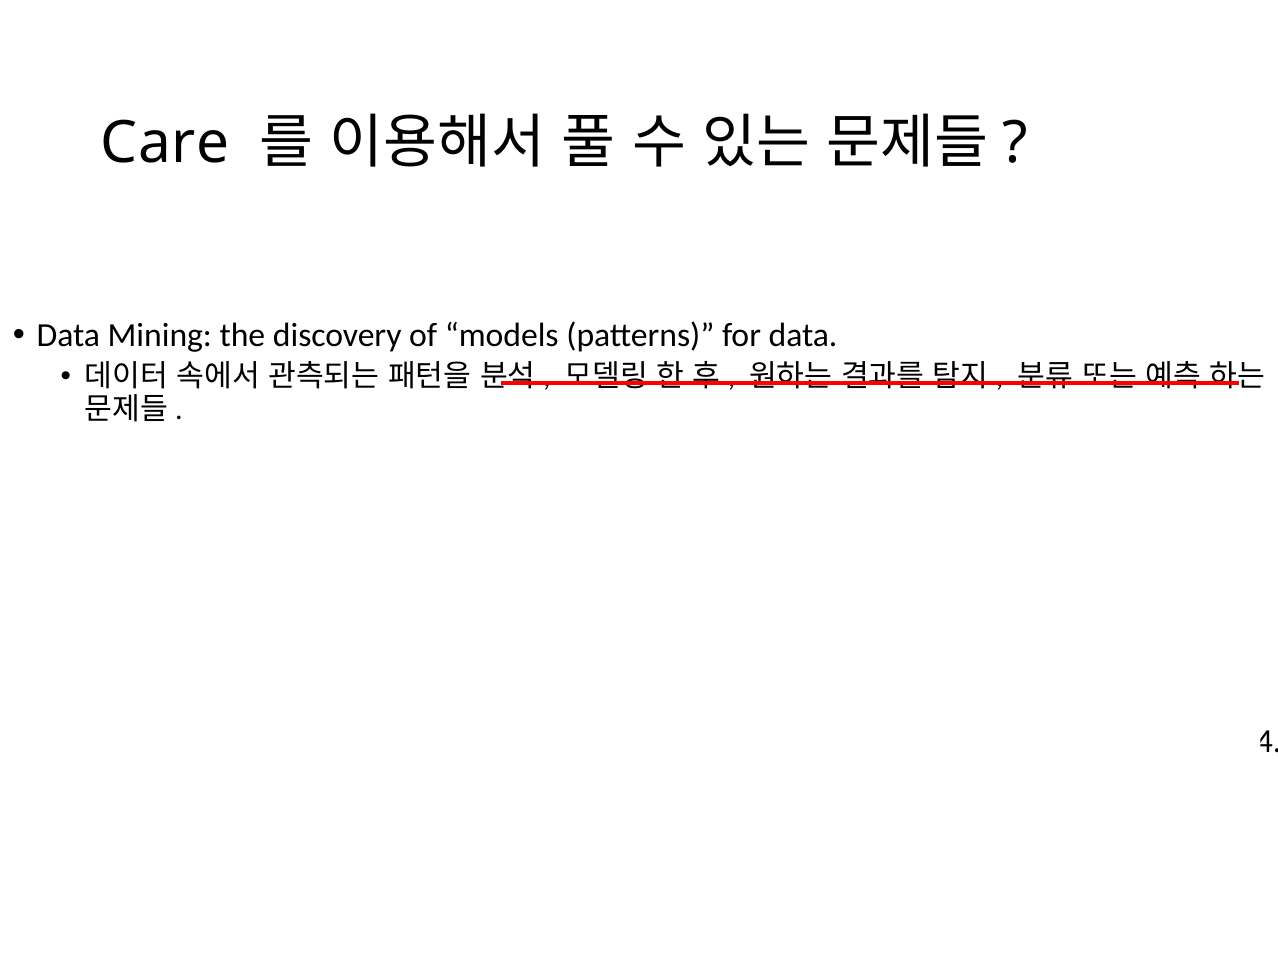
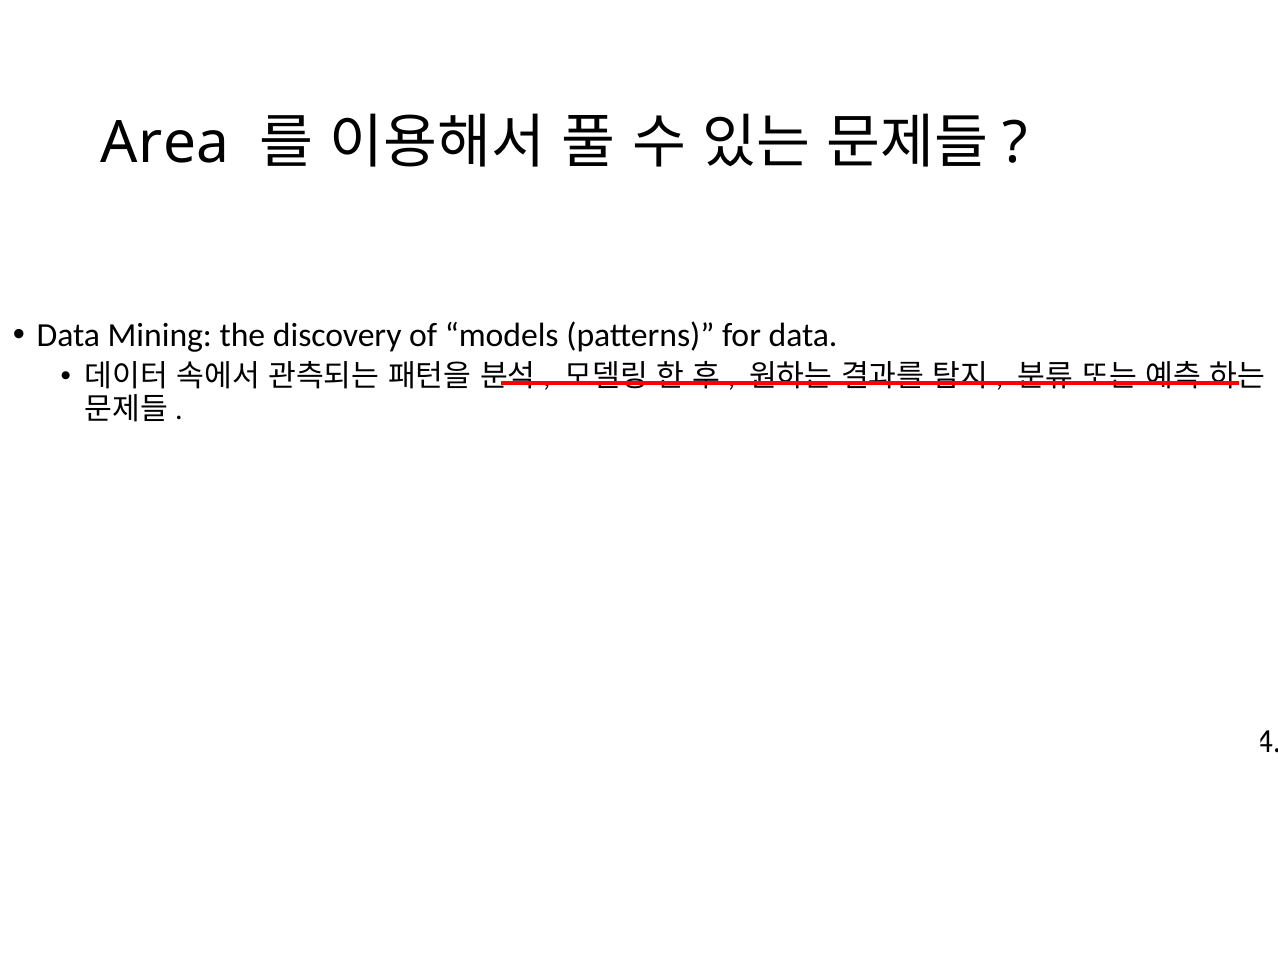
Care: Care -> Area
